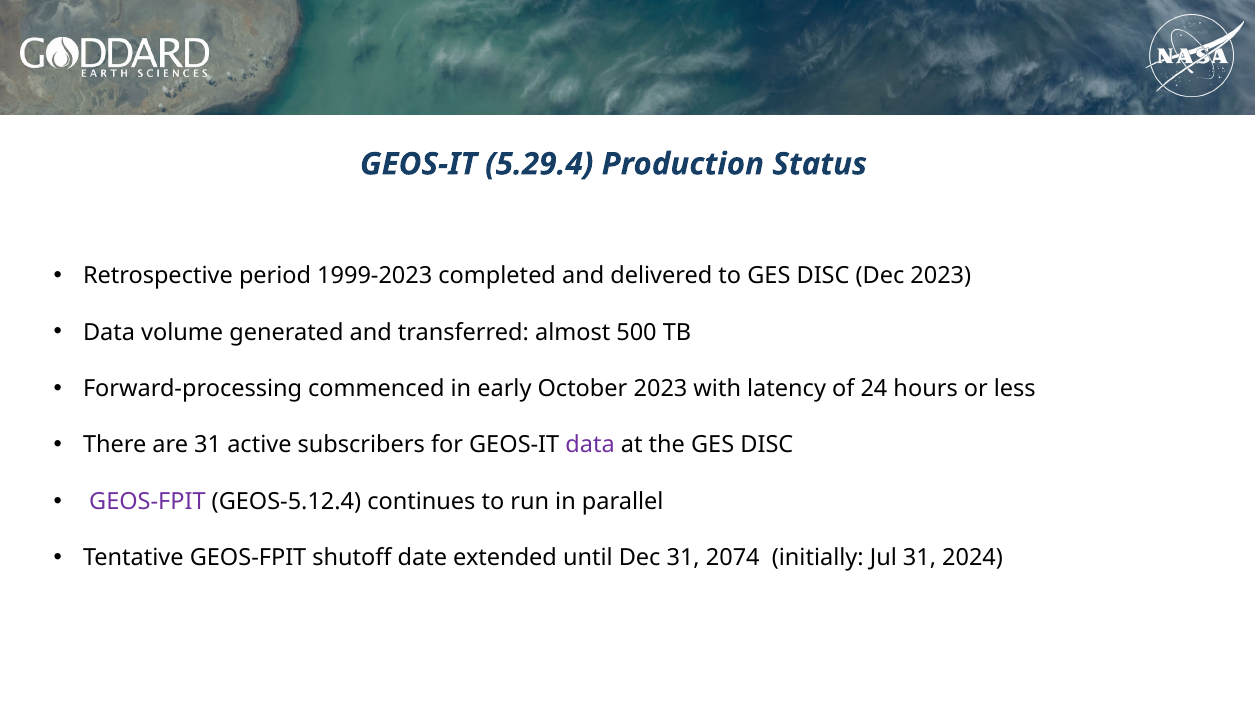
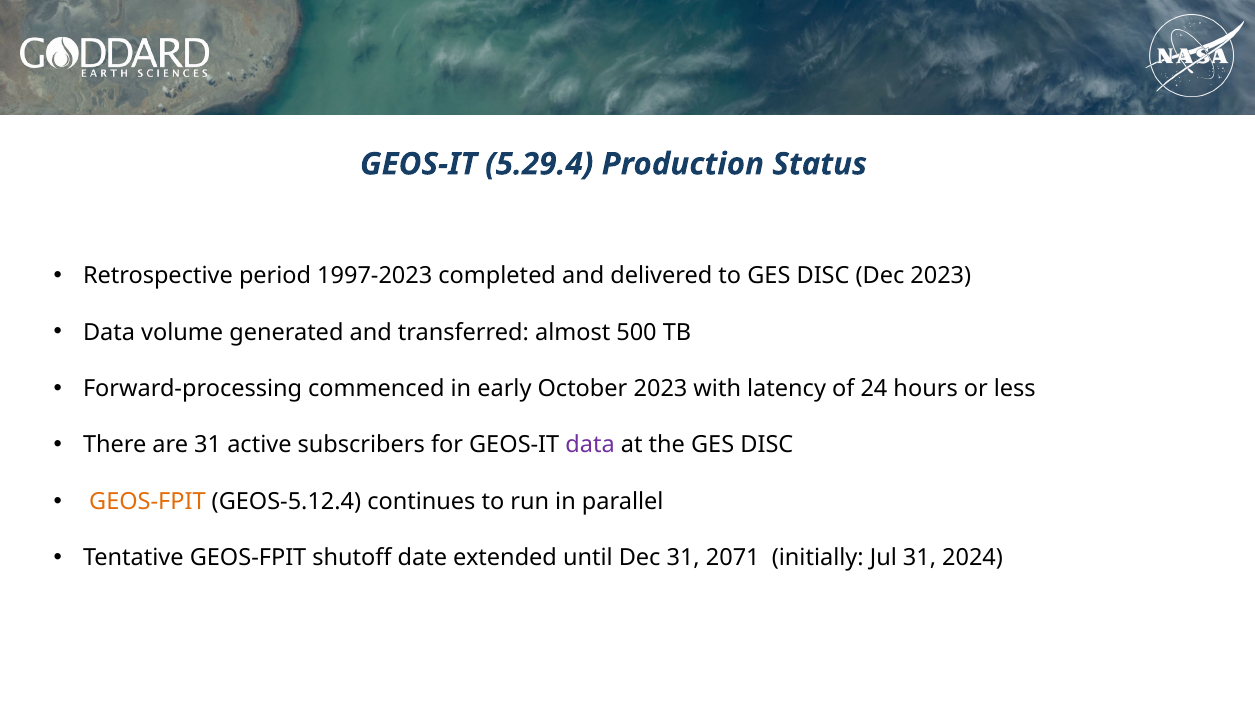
1999-2023: 1999-2023 -> 1997-2023
GEOS-FPIT at (147, 502) colour: purple -> orange
2074: 2074 -> 2071
